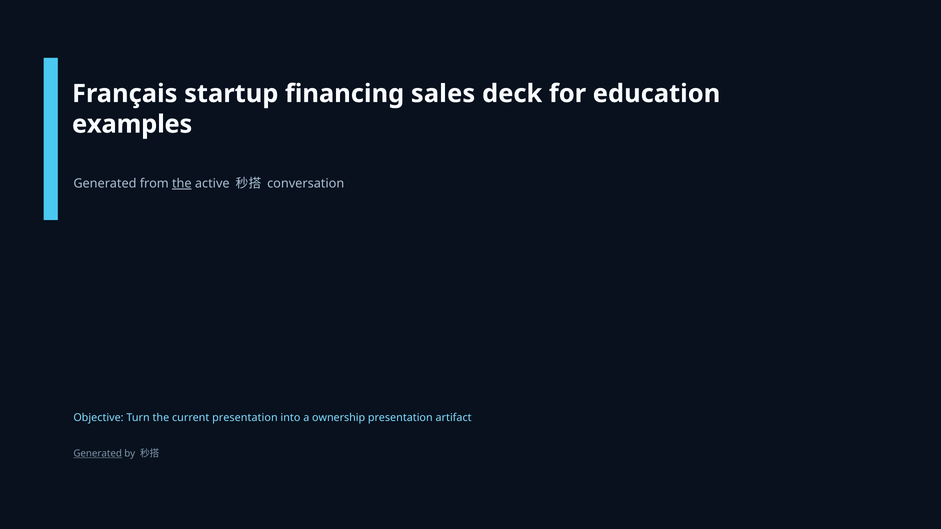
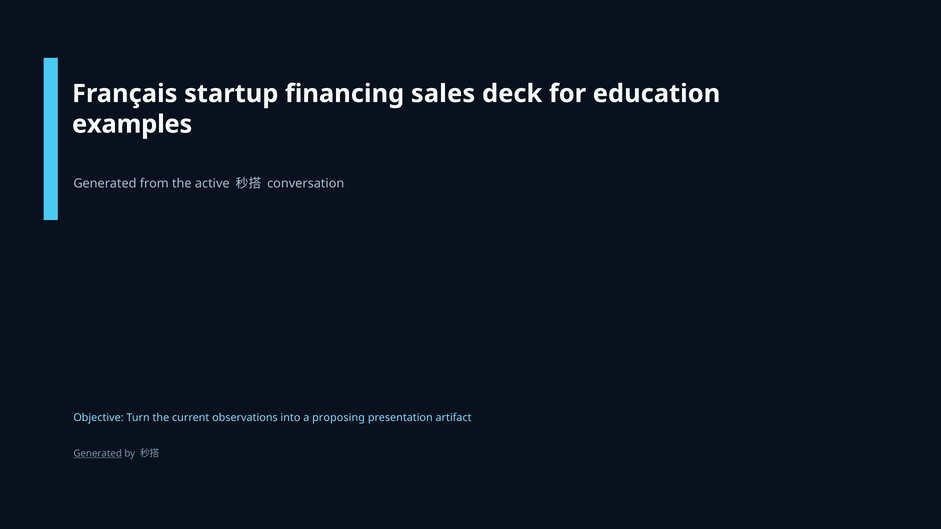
the at (182, 184) underline: present -> none
current presentation: presentation -> observations
ownership: ownership -> proposing
